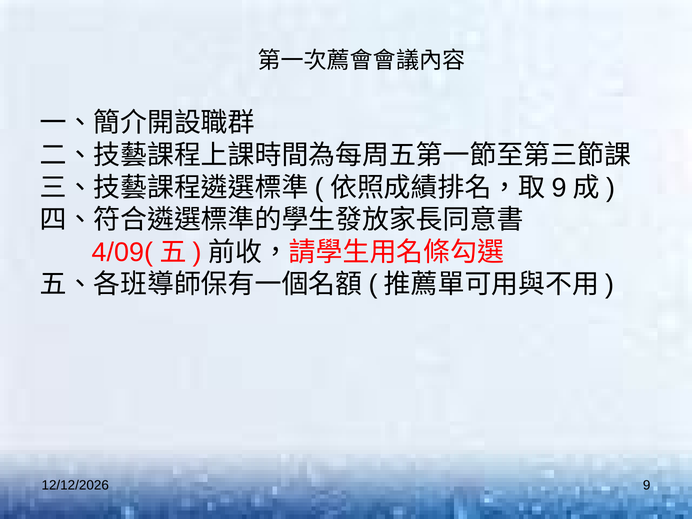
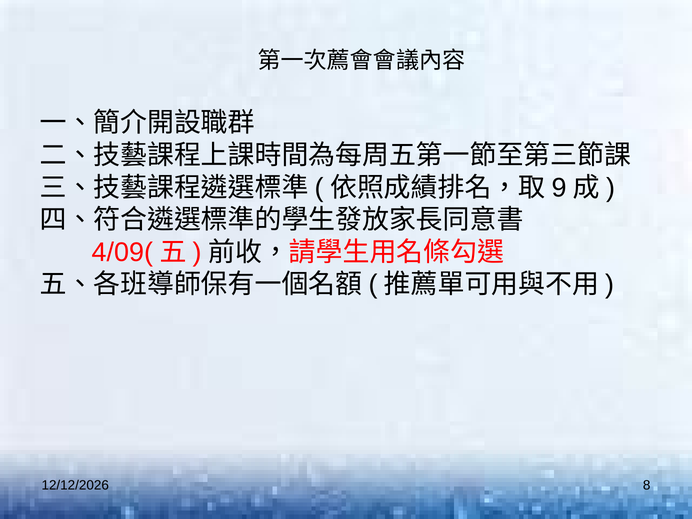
9 at (647, 485): 9 -> 8
